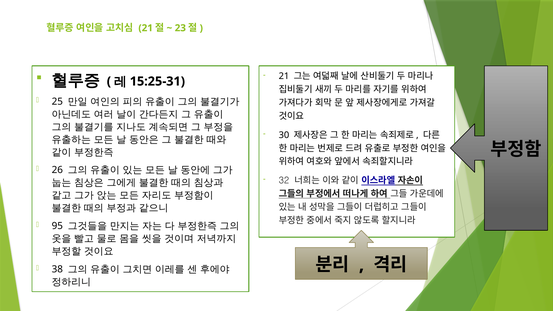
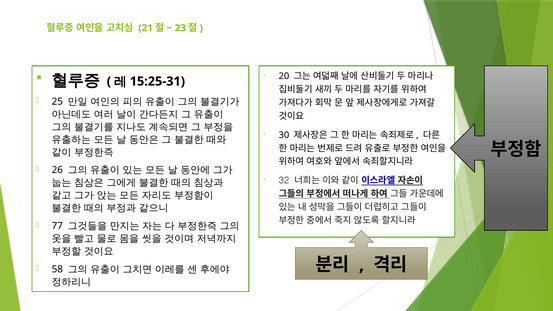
21 at (284, 76): 21 -> 20
95: 95 -> 77
38: 38 -> 58
